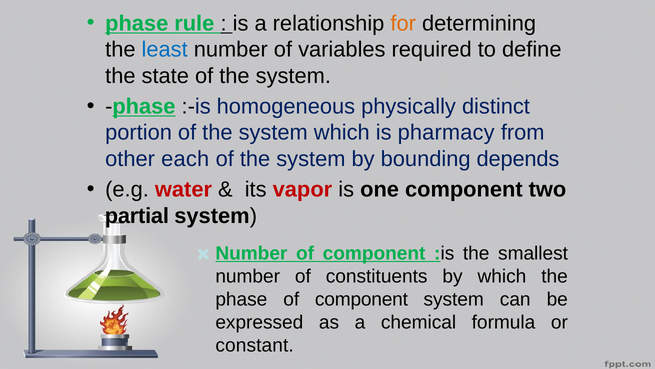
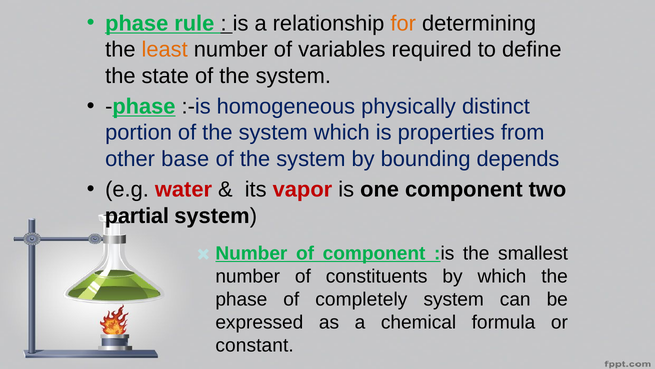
least colour: blue -> orange
pharmacy: pharmacy -> properties
each: each -> base
phase of component: component -> completely
